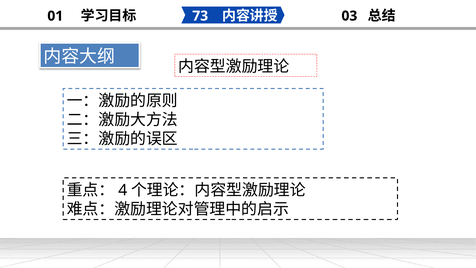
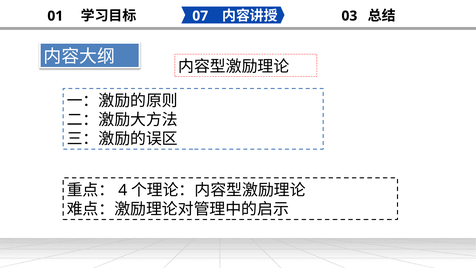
73: 73 -> 07
